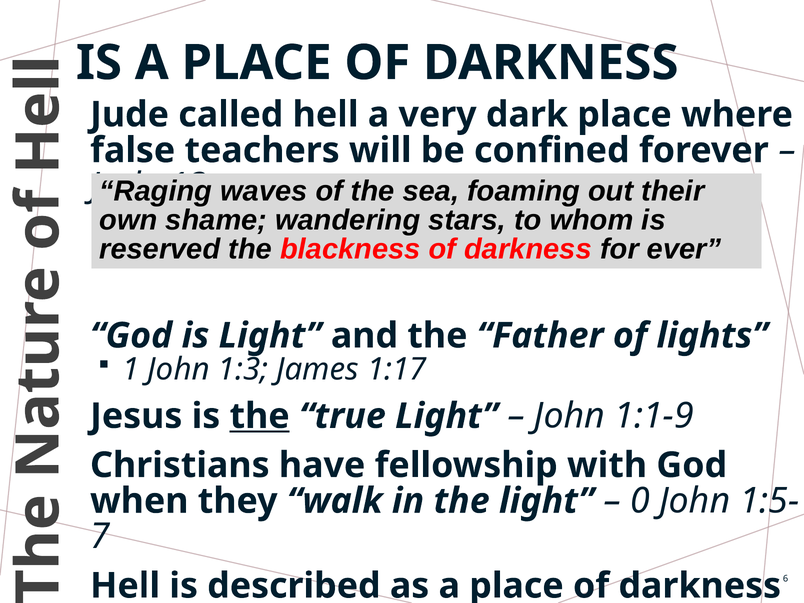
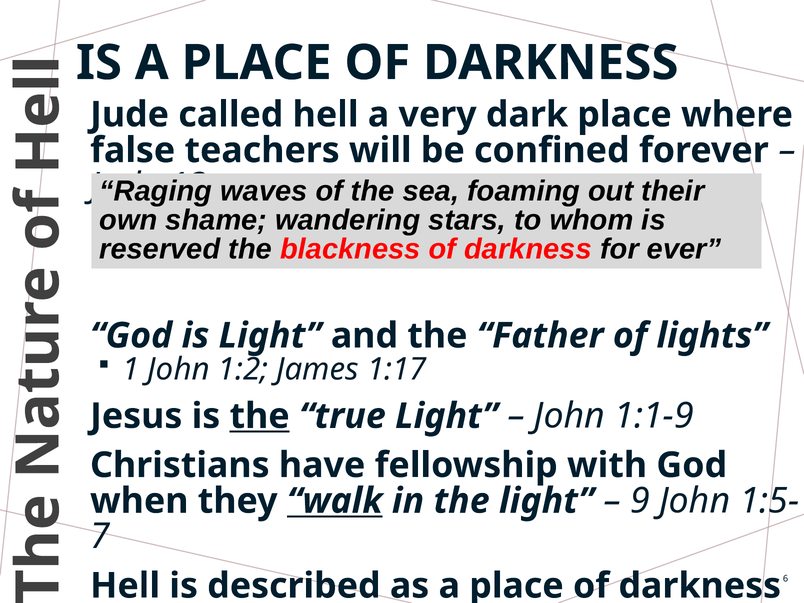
1:3: 1:3 -> 1:2
walk underline: none -> present
0: 0 -> 9
